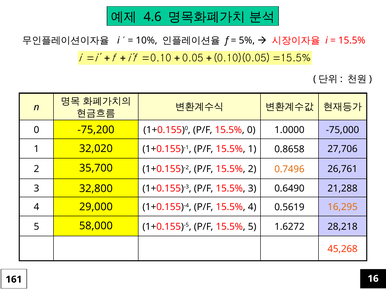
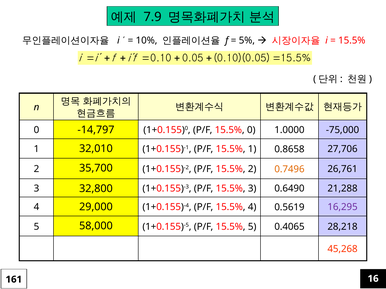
4.6: 4.6 -> 7.9
-75,200: -75,200 -> -14,797
32,020: 32,020 -> 32,010
16,295 colour: orange -> purple
1.6272: 1.6272 -> 0.4065
